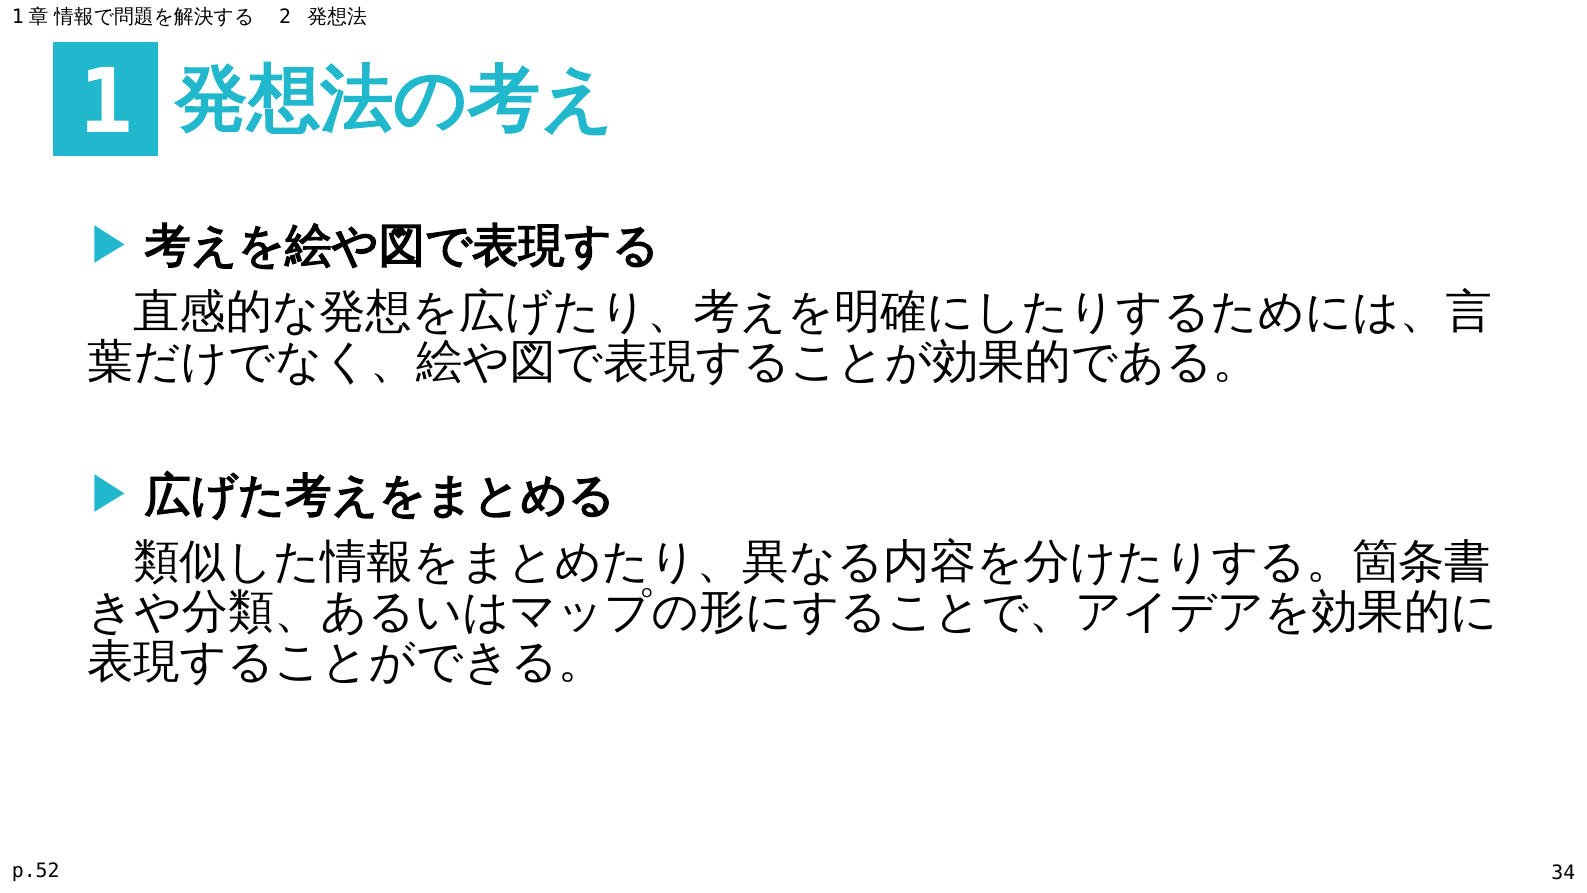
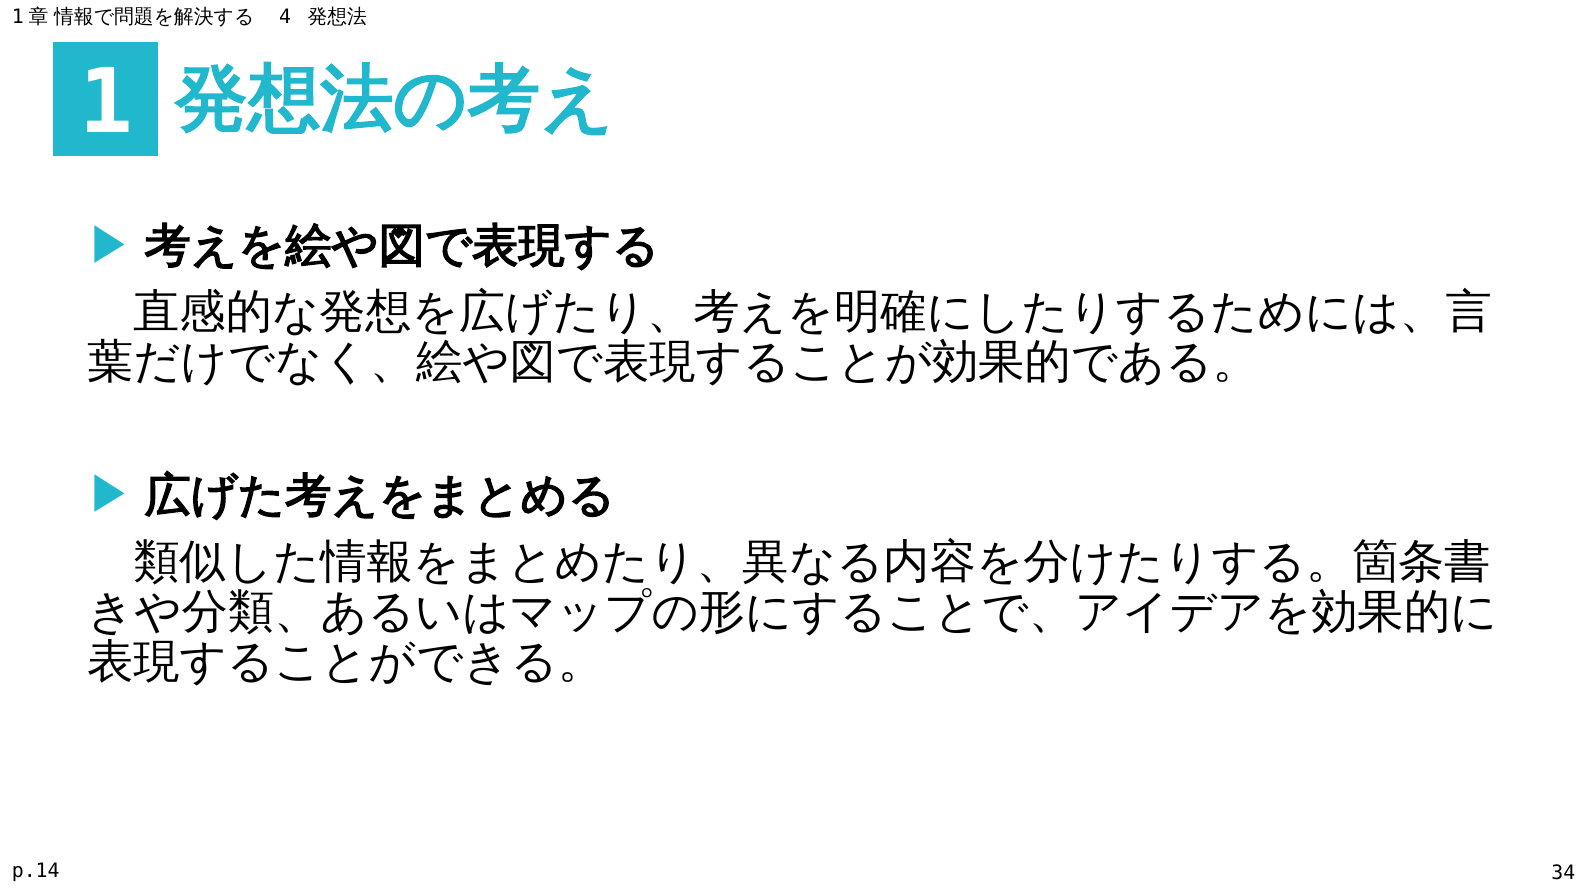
2: 2 -> 4
p.52: p.52 -> p.14
